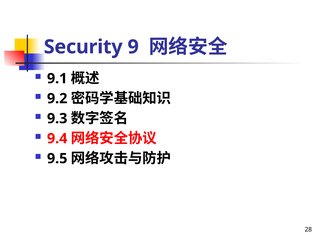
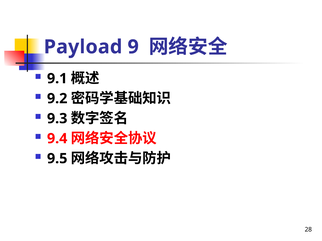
Security: Security -> Payload
